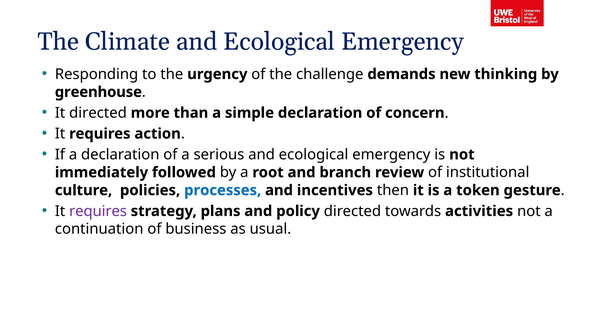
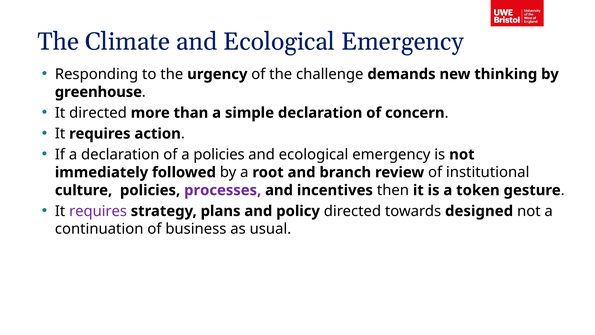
a serious: serious -> policies
processes colour: blue -> purple
activities: activities -> designed
